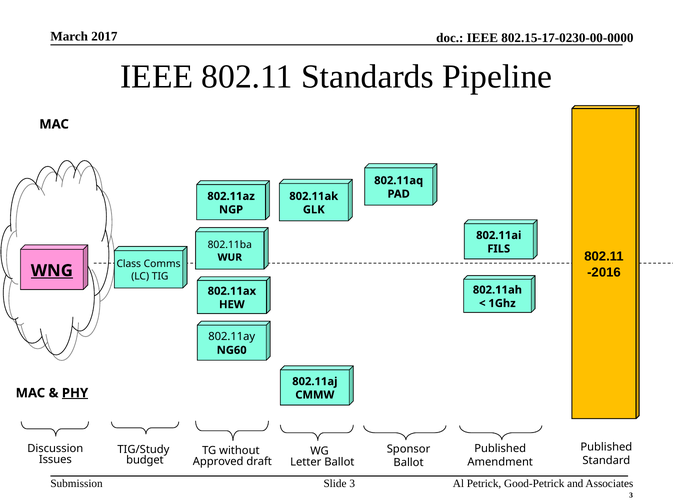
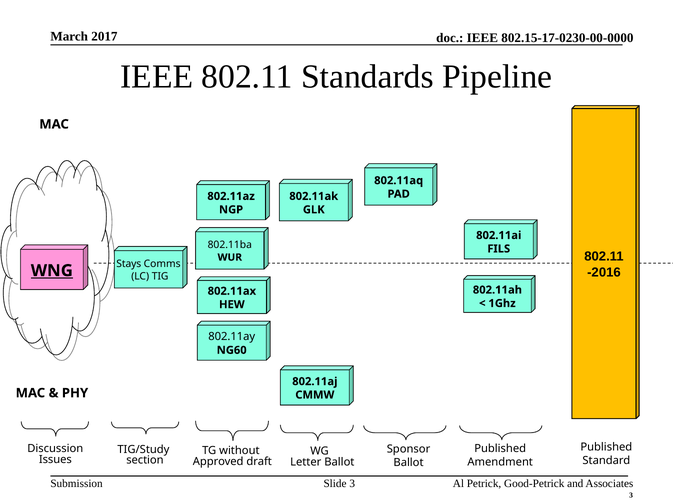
Class: Class -> Stays
PHY underline: present -> none
budget: budget -> section
